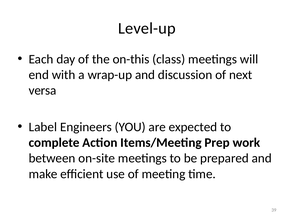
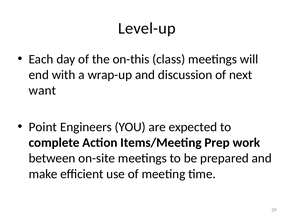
versa: versa -> want
Label: Label -> Point
